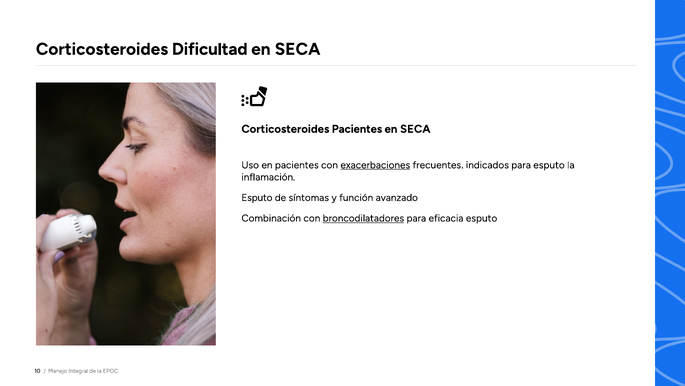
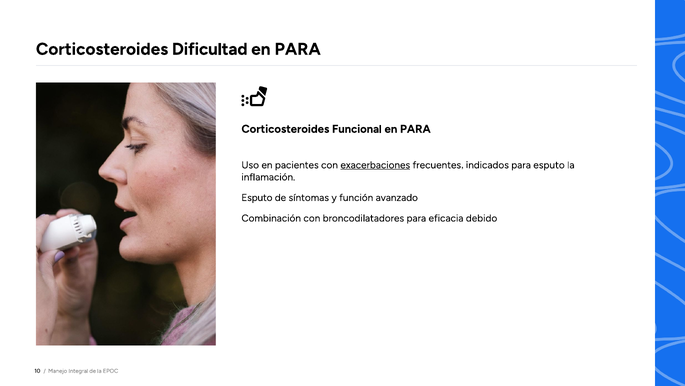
SECA at (298, 49): SECA -> PARA
Corticosteroides Pacientes: Pacientes -> Funcional
SECA at (415, 129): SECA -> PARA
broncodilatadores underline: present -> none
eficacia esputo: esputo -> debido
